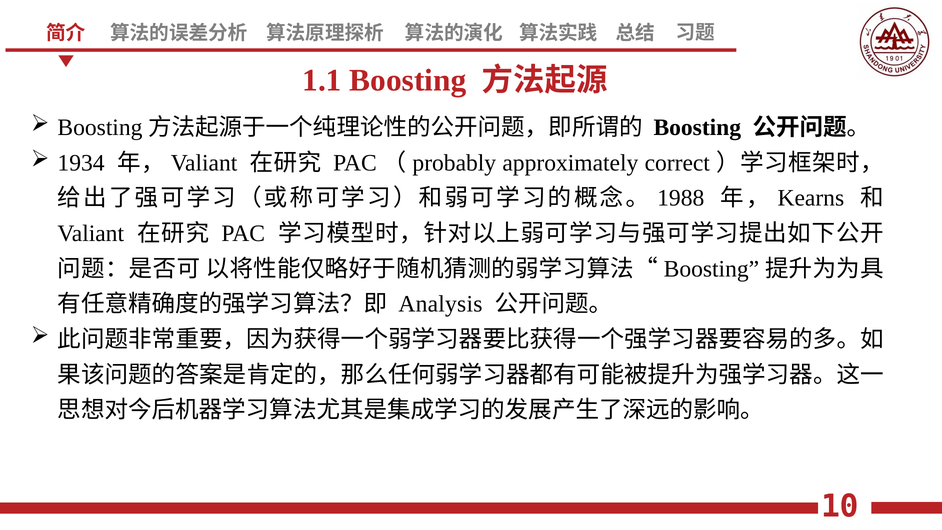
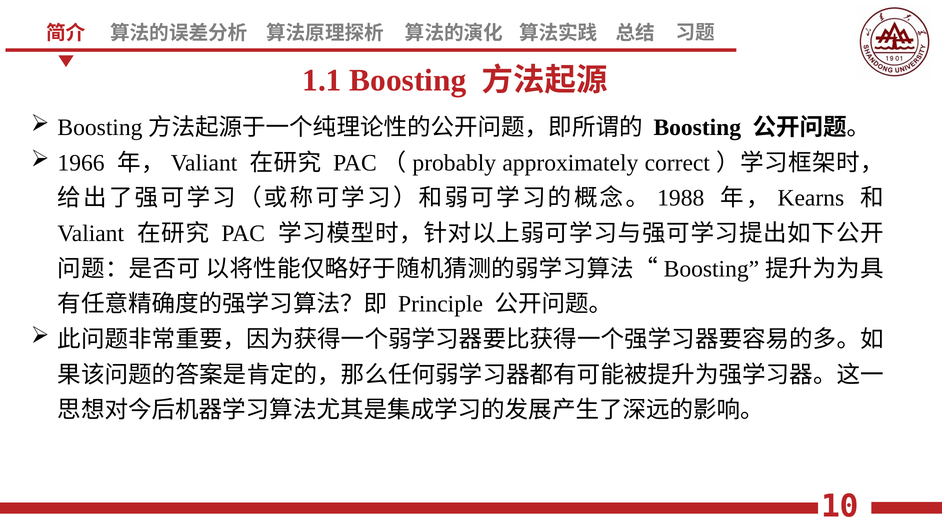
1934: 1934 -> 1966
Analysis: Analysis -> Principle
